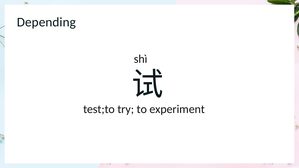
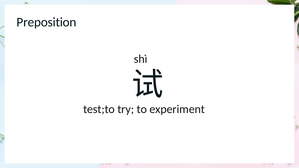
Depending: Depending -> Preposition
